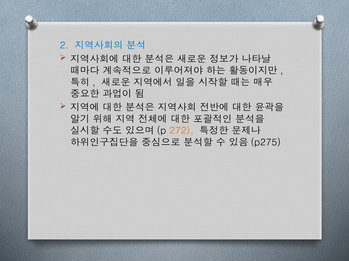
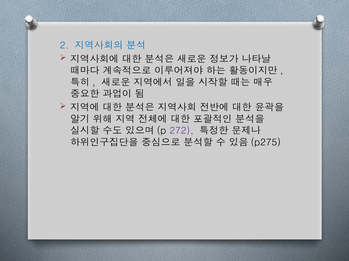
272 colour: orange -> purple
